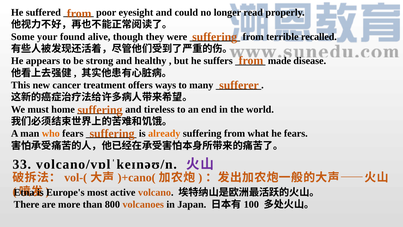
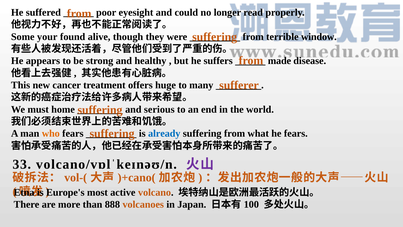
recalled: recalled -> window
ways: ways -> huge
tireless: tireless -> serious
already colour: orange -> blue
800: 800 -> 888
